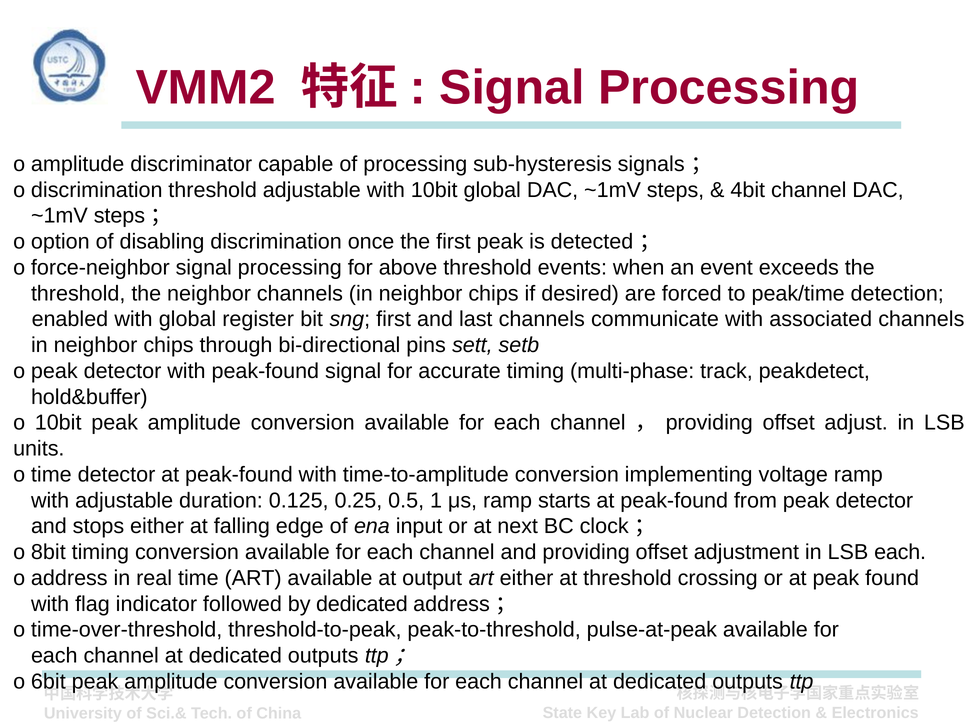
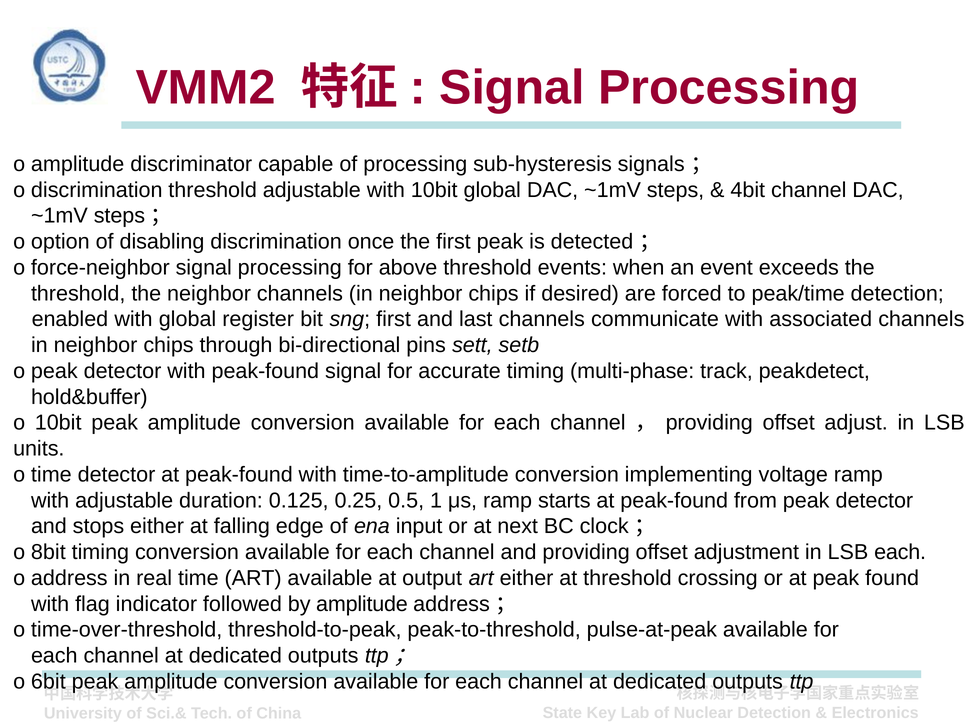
by dedicated: dedicated -> amplitude
